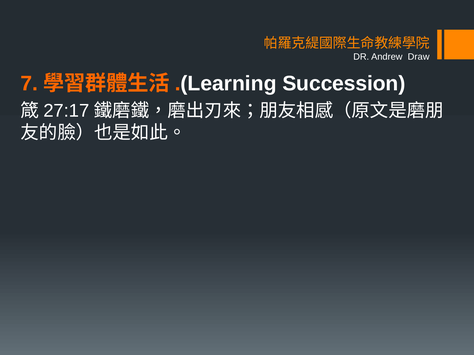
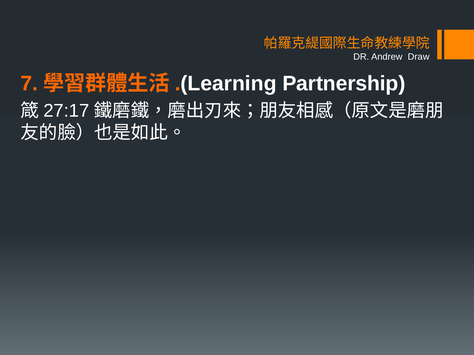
Succession: Succession -> Partnership
